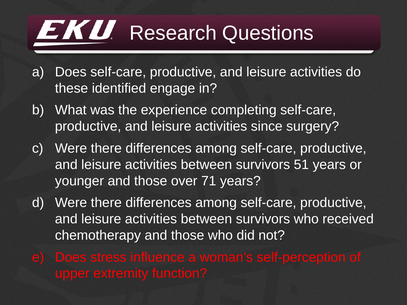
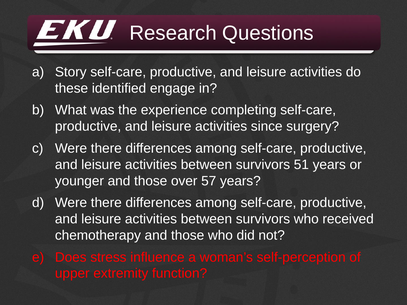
a Does: Does -> Story
71: 71 -> 57
